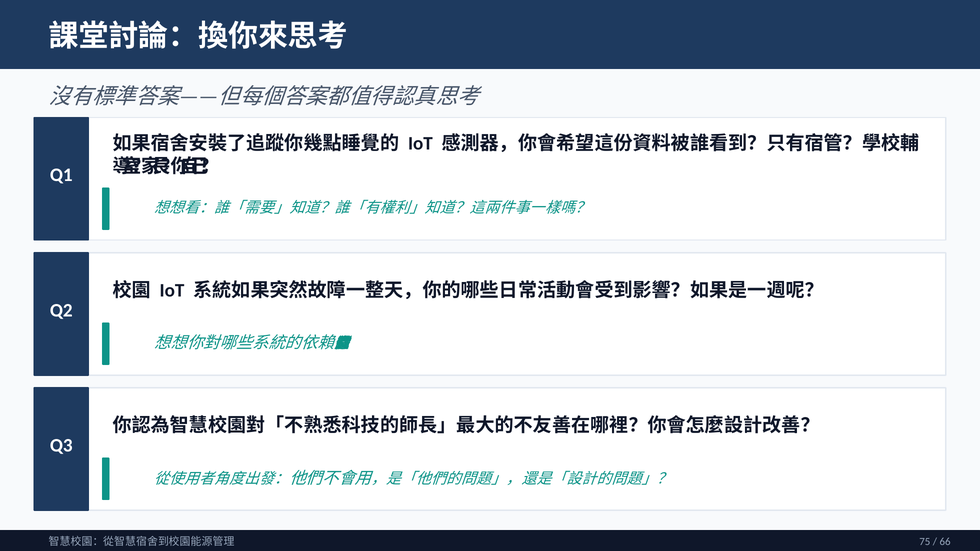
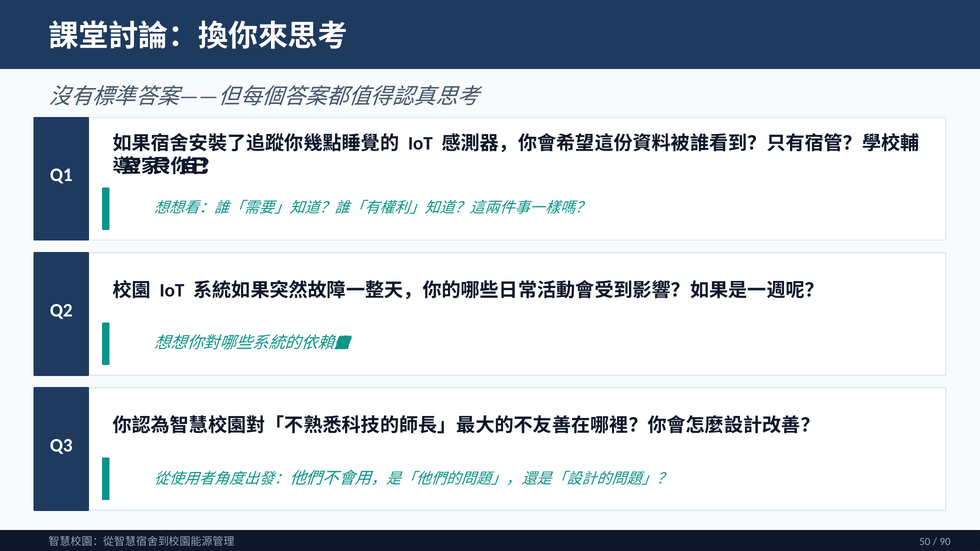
75: 75 -> 50
66: 66 -> 90
